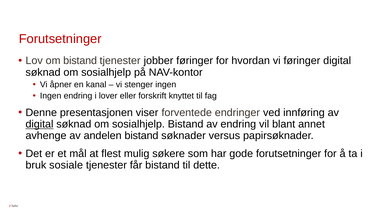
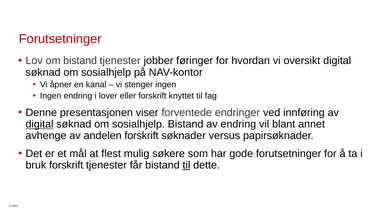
vi føringer: føringer -> oversikt
andelen bistand: bistand -> forskrift
bruk sosiale: sosiale -> forskrift
til at (186, 165) underline: none -> present
